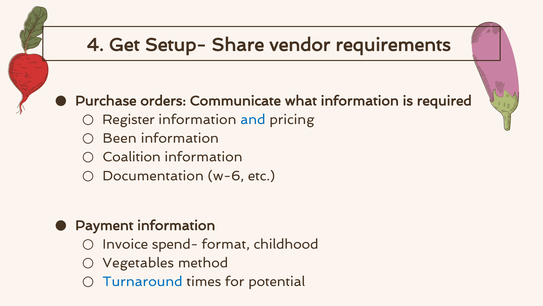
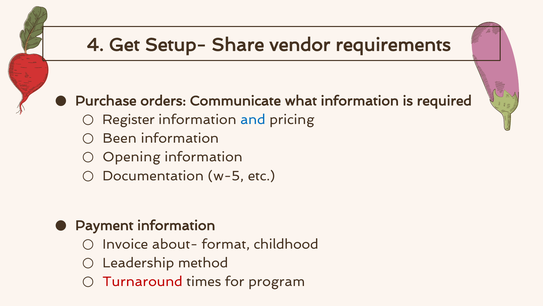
Coalition: Coalition -> Opening
w-6: w-6 -> w-5
spend-: spend- -> about-
Vegetables: Vegetables -> Leadership
Turnaround colour: blue -> red
potential: potential -> program
